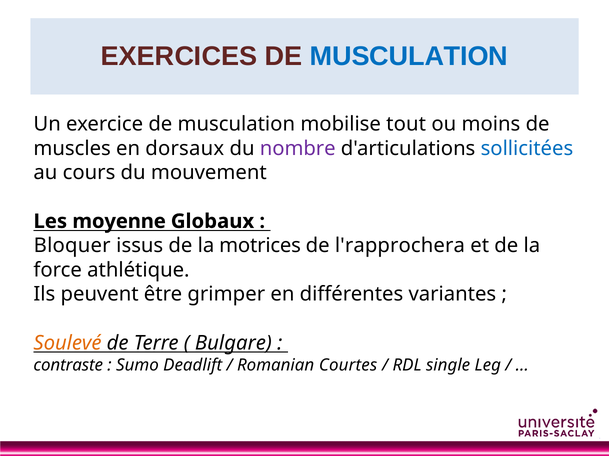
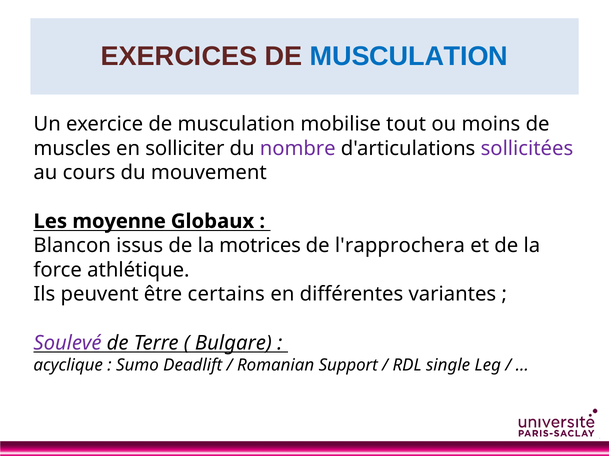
dorsaux: dorsaux -> solliciter
sollicitées colour: blue -> purple
Bloquer: Bloquer -> Blancon
grimper: grimper -> certains
Soulevé colour: orange -> purple
contraste: contraste -> acyclique
Courtes: Courtes -> Support
